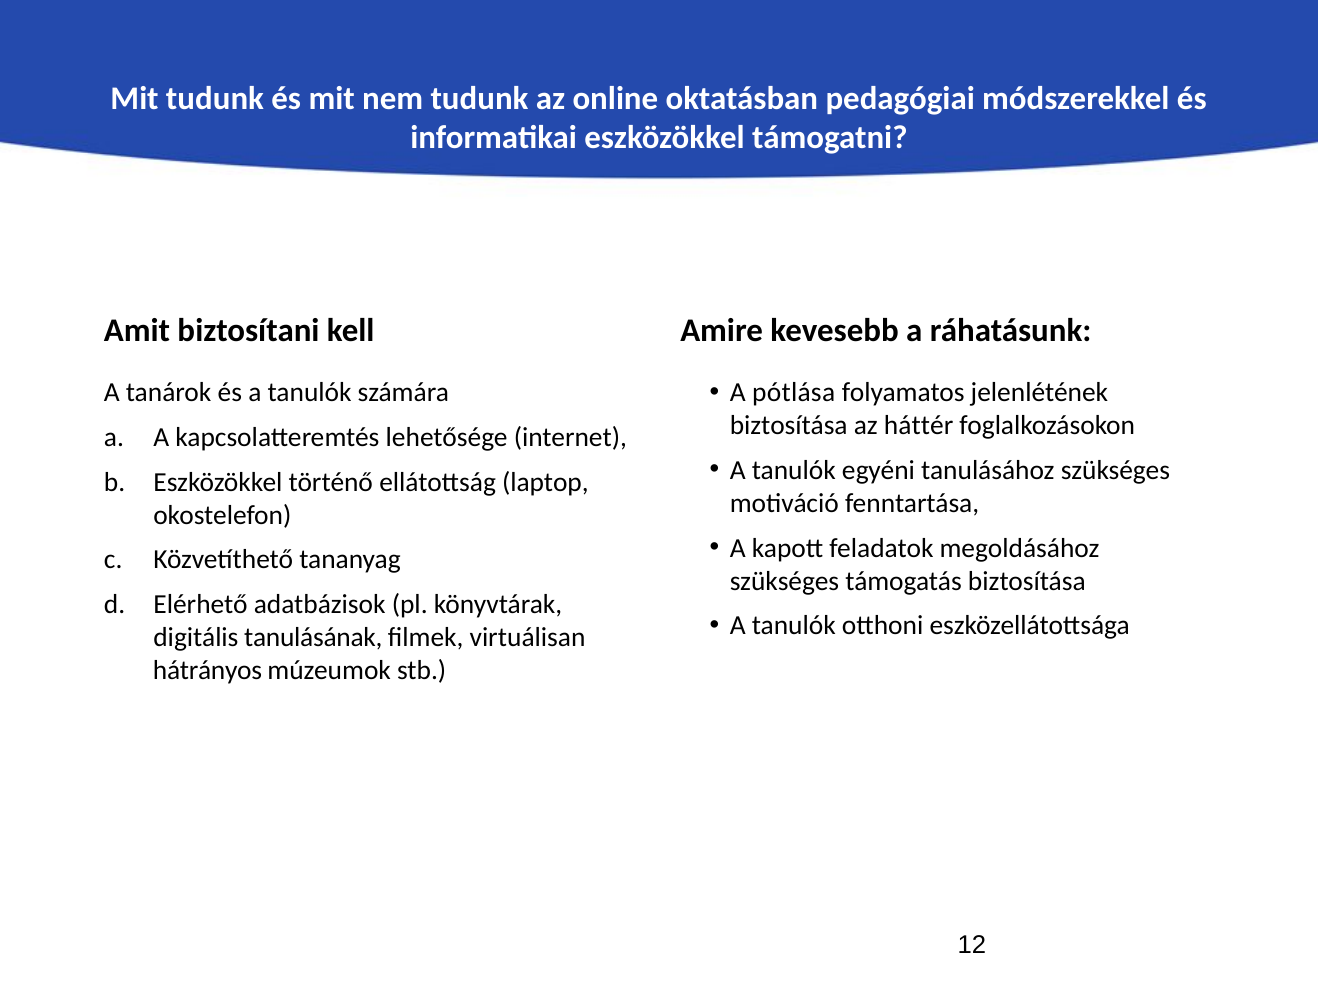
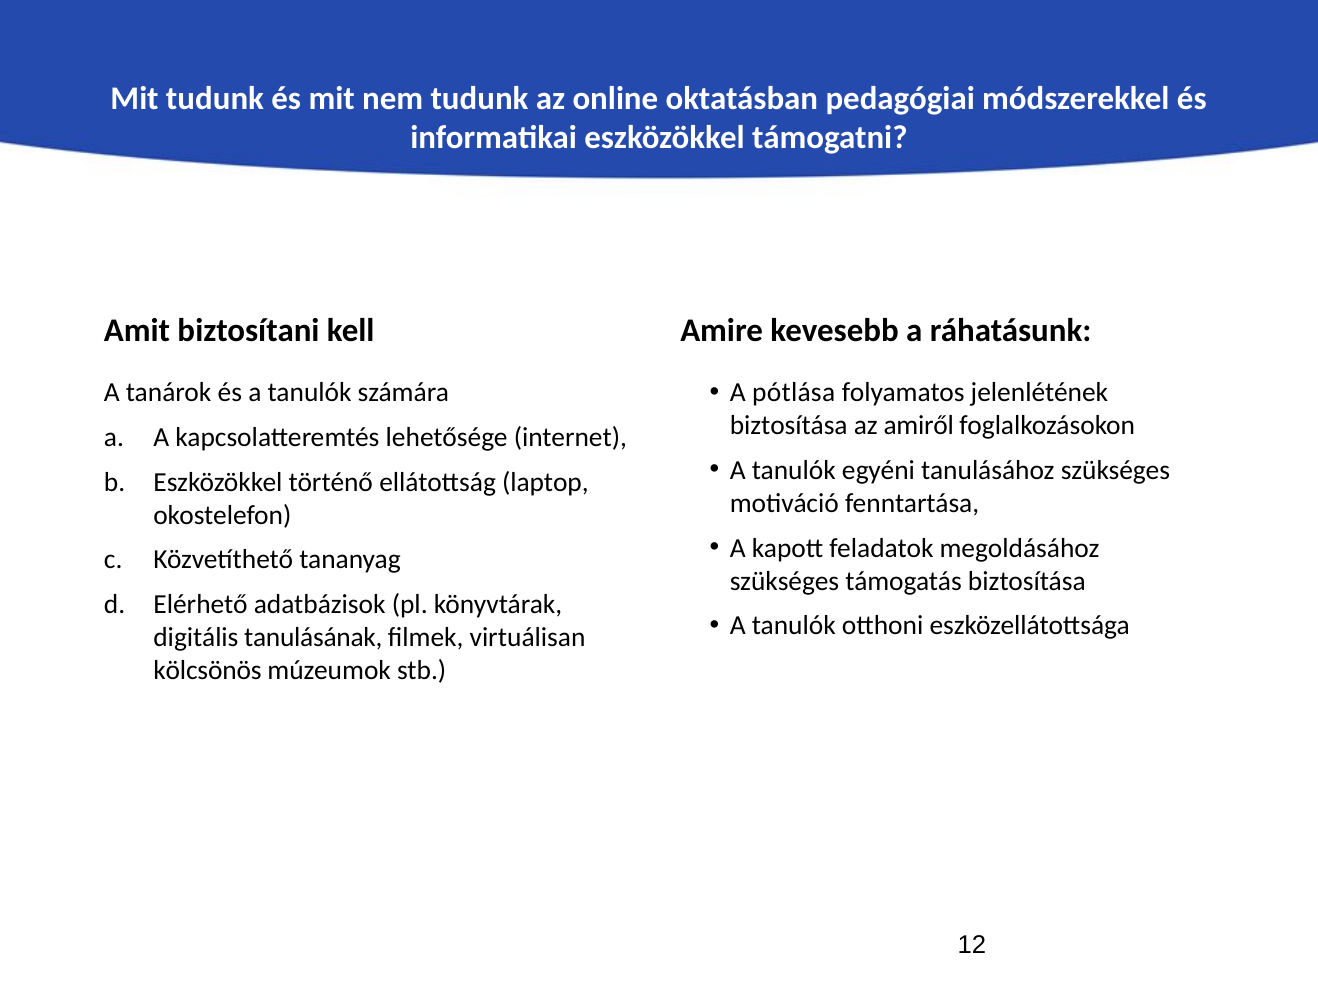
háttér: háttér -> amiről
hátrányos: hátrányos -> kölcsönös
